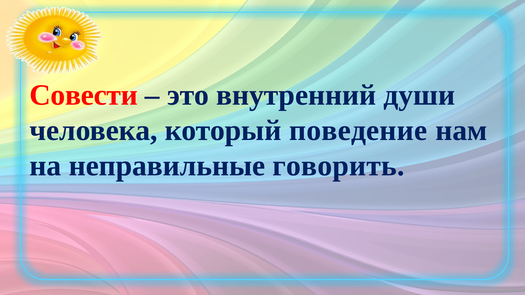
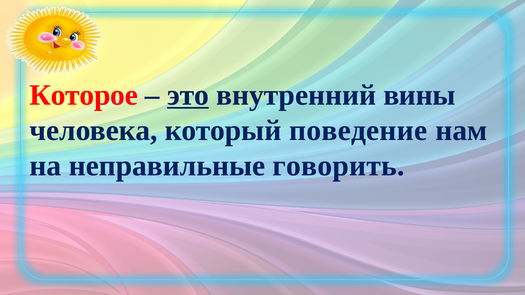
Совести: Совести -> Которое
это underline: none -> present
души: души -> вины
